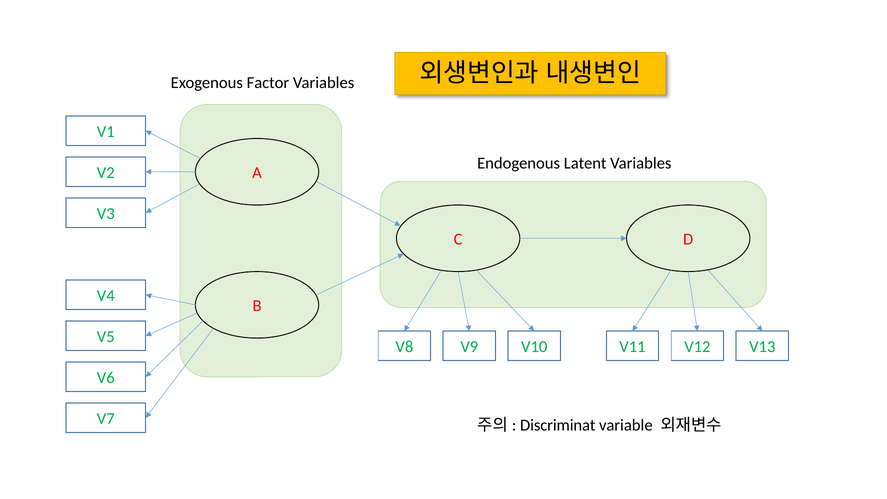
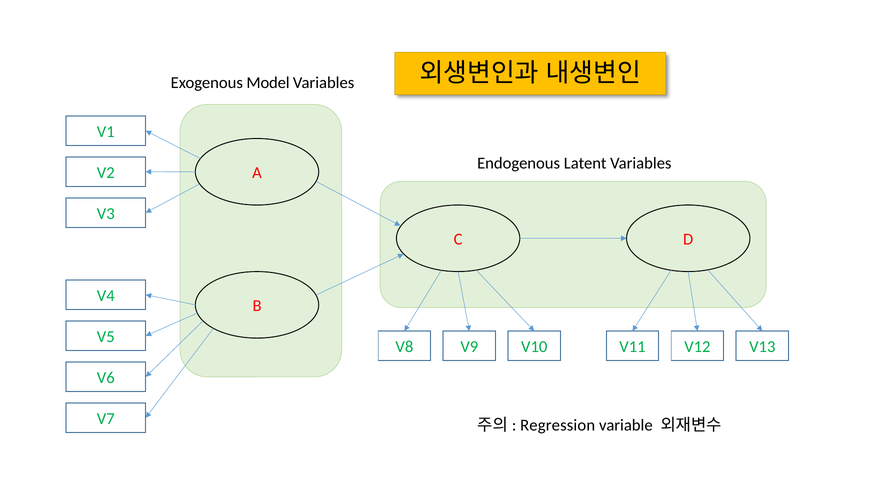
Factor: Factor -> Model
Discriminat: Discriminat -> Regression
